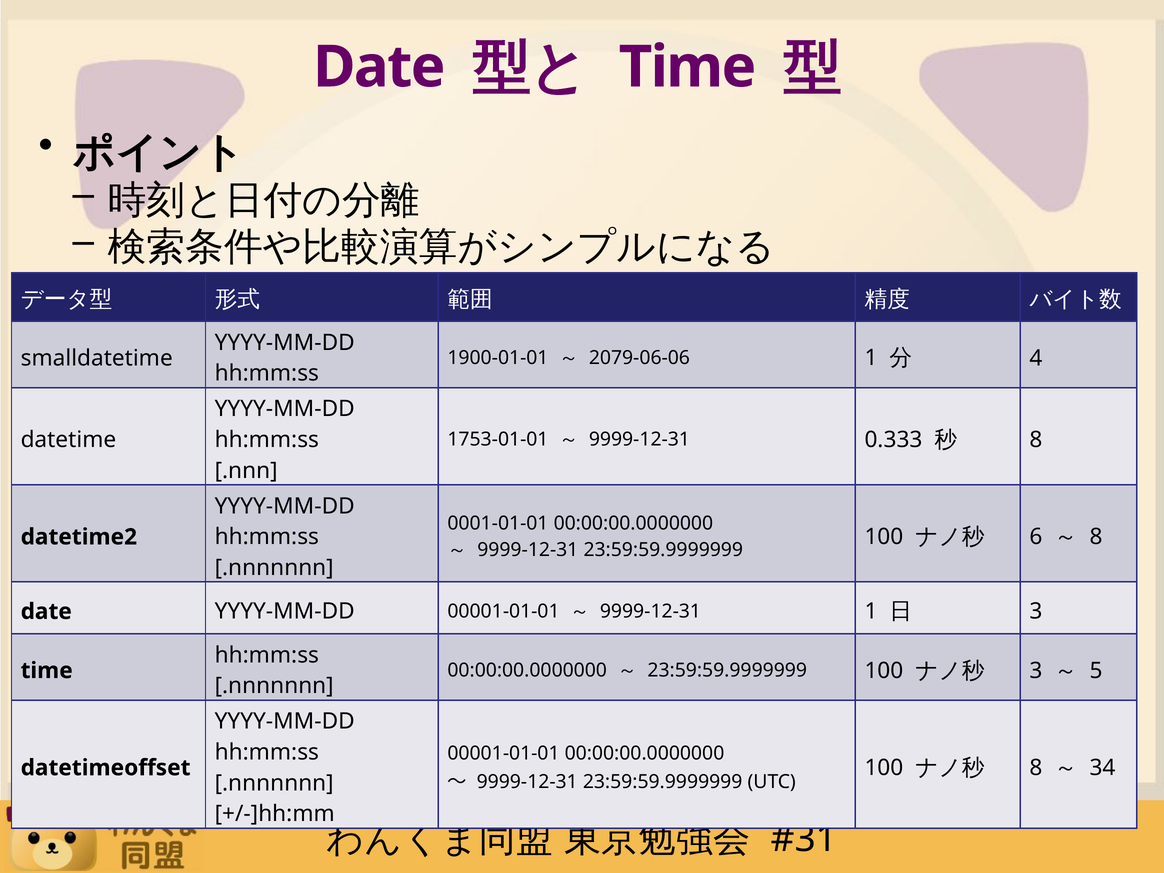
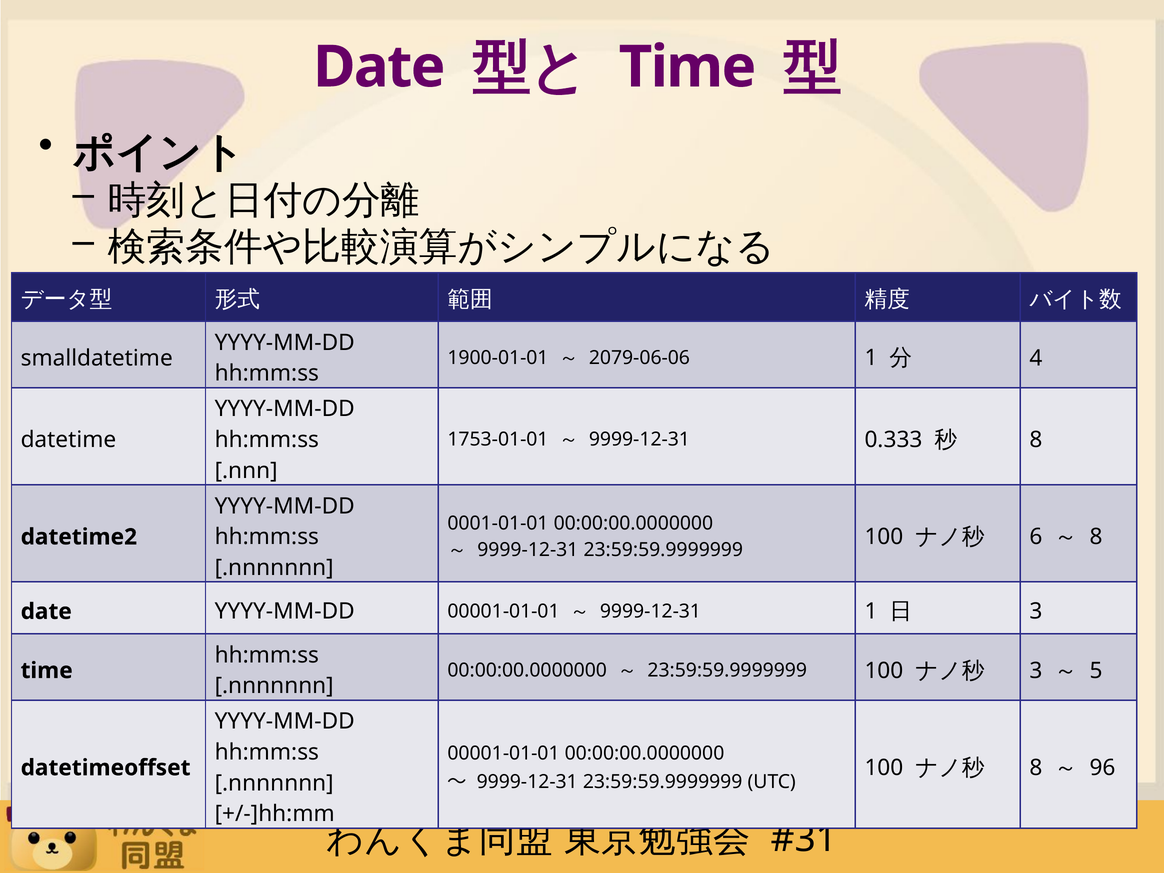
34: 34 -> 96
